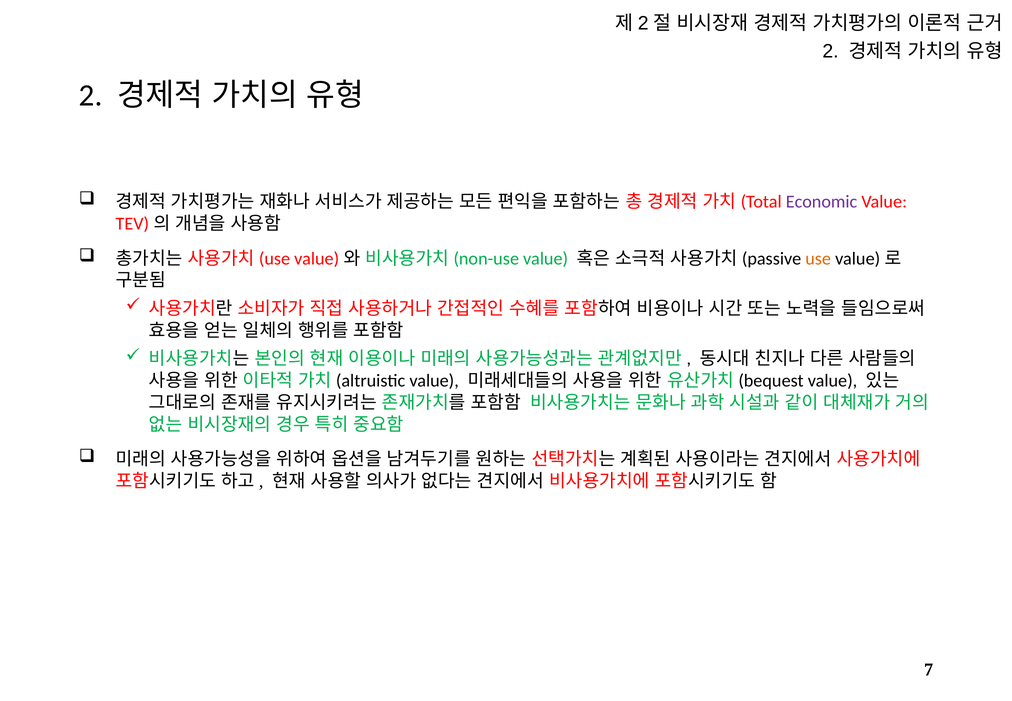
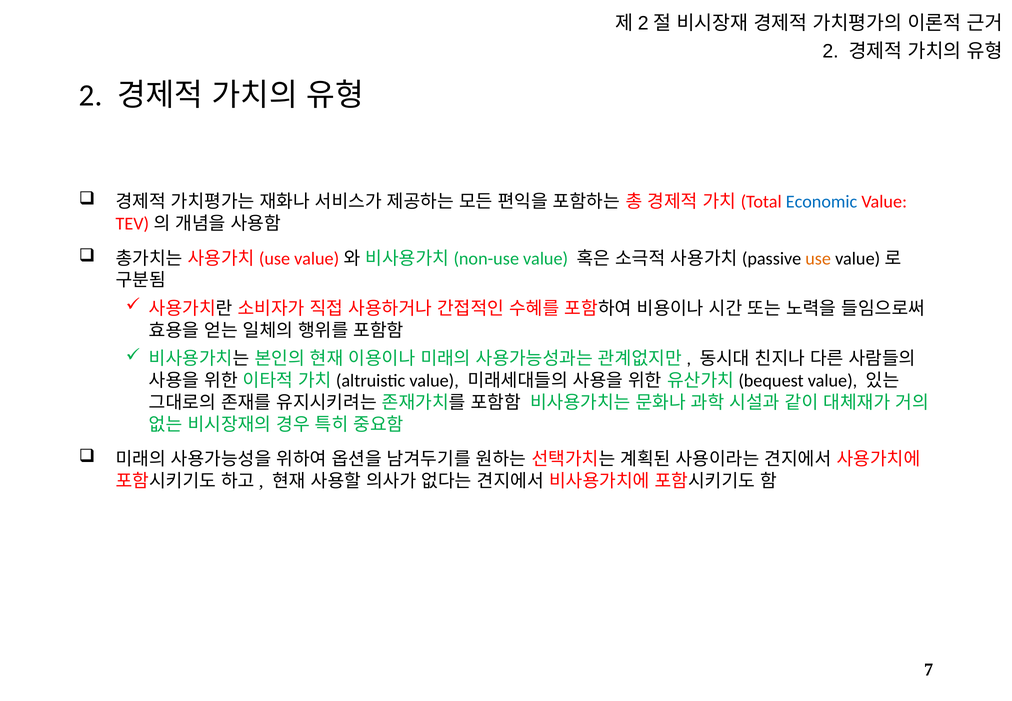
Economic colour: purple -> blue
